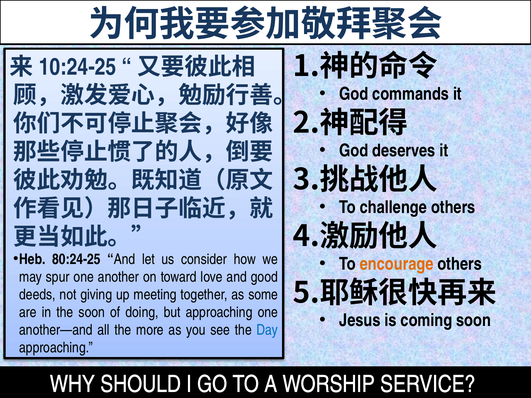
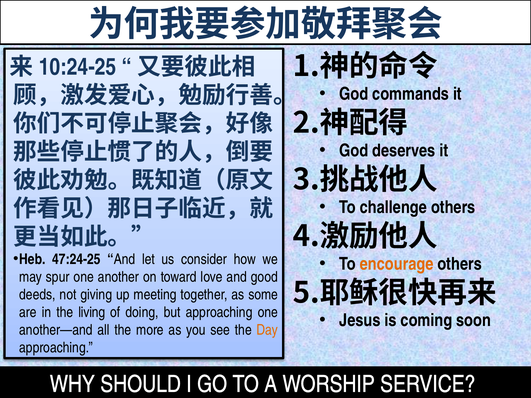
80:24-25: 80:24-25 -> 47:24-25
the soon: soon -> living
Day colour: blue -> orange
